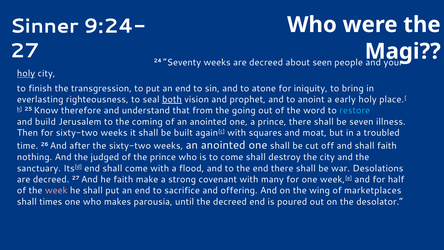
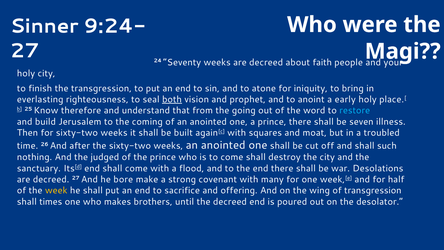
seen: seen -> faith
holy at (26, 73) underline: present -> none
shall faith: faith -> such
he faith: faith -> bore
week colour: pink -> yellow
of marketplaces: marketplaces -> transgression
parousia: parousia -> brothers
